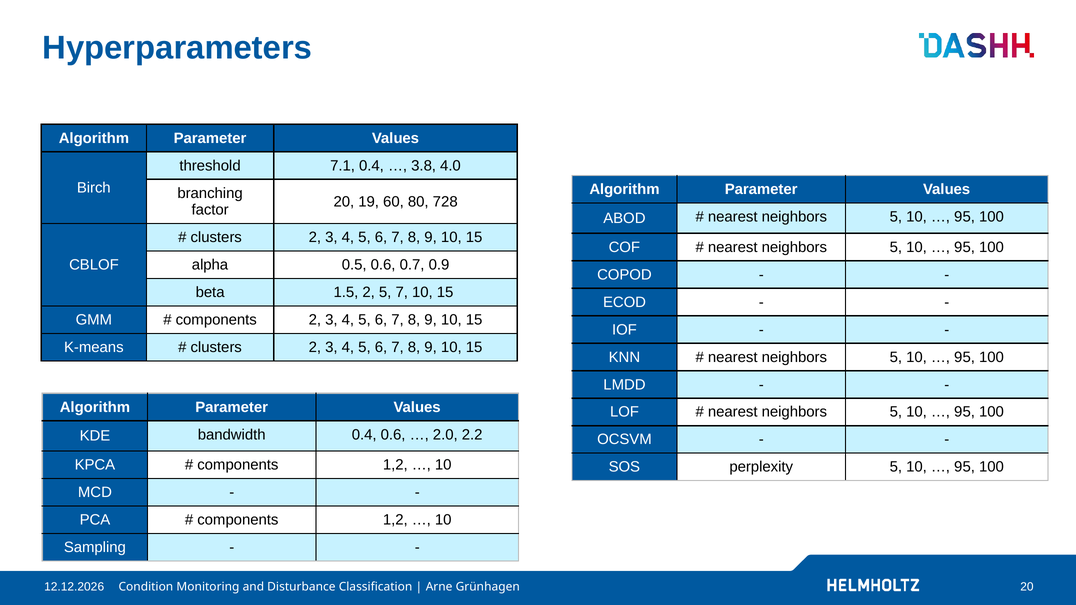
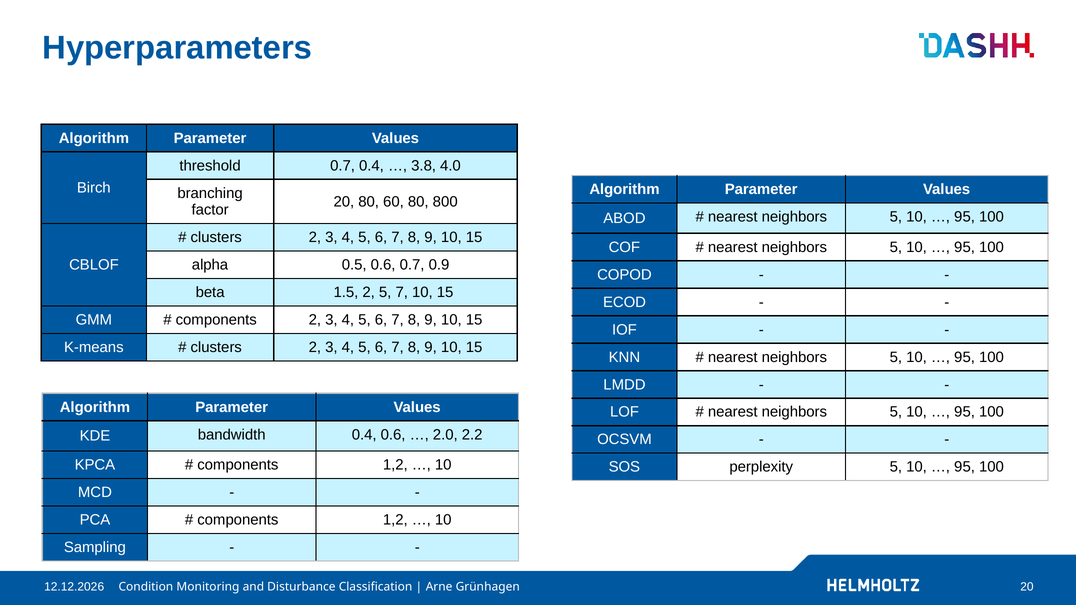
threshold 7.1: 7.1 -> 0.7
20 19: 19 -> 80
728: 728 -> 800
